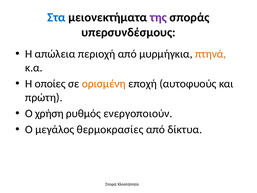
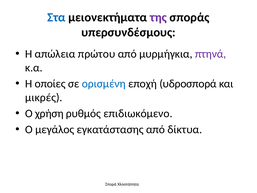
περιοχή: περιοχή -> πρώτου
πτηνά colour: orange -> purple
ορισμένη colour: orange -> blue
αυτοφυούς: αυτοφυούς -> υδροσπορά
πρώτη: πρώτη -> μικρές
ενεργοποιούν: ενεργοποιούν -> επιδιωκόμενο
θερμοκρασίες: θερμοκρασίες -> εγκατάστασης
